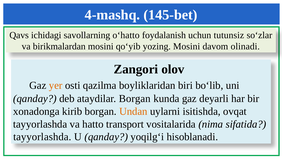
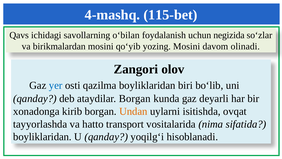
145-bet: 145-bet -> 115-bet
o‘hatto: o‘hatto -> o‘bilan
tutunsiz: tutunsiz -> negizida
yer colour: orange -> blue
tayyorlashda at (42, 137): tayyorlashda -> boyliklaridan
